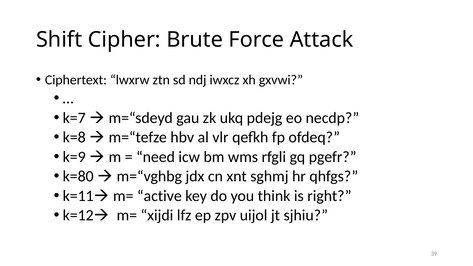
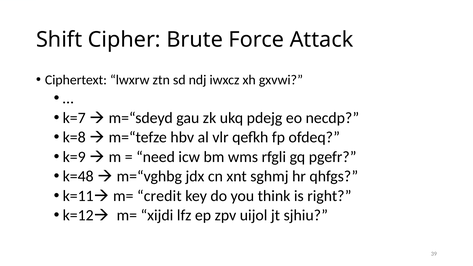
k=80: k=80 -> k=48
active: active -> credit
